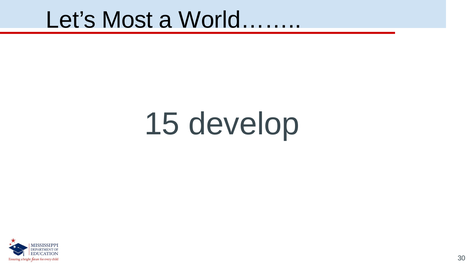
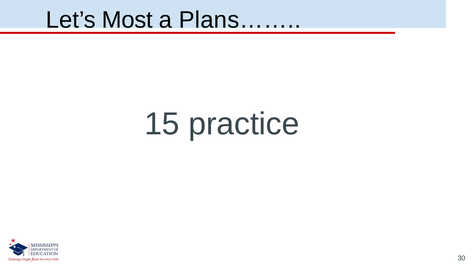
World……: World…… -> Plans……
develop: develop -> practice
